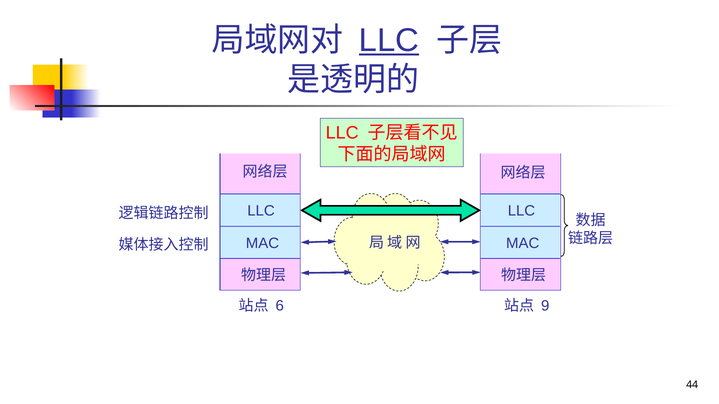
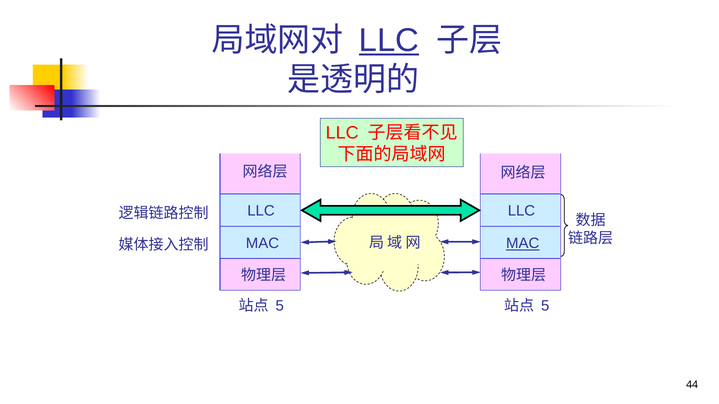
MAC at (523, 244) underline: none -> present
6 at (280, 306): 6 -> 5
9 at (545, 306): 9 -> 5
